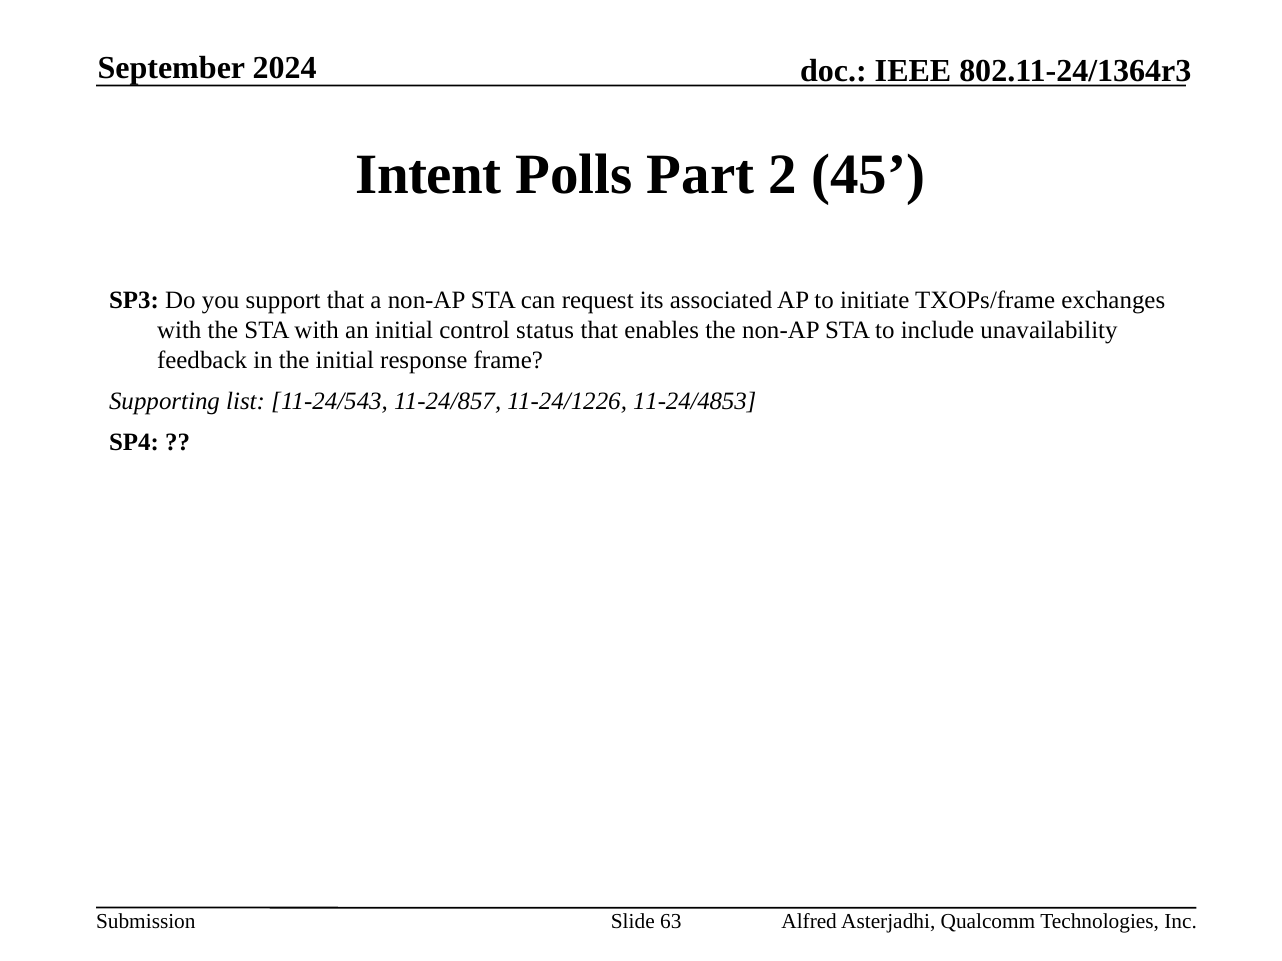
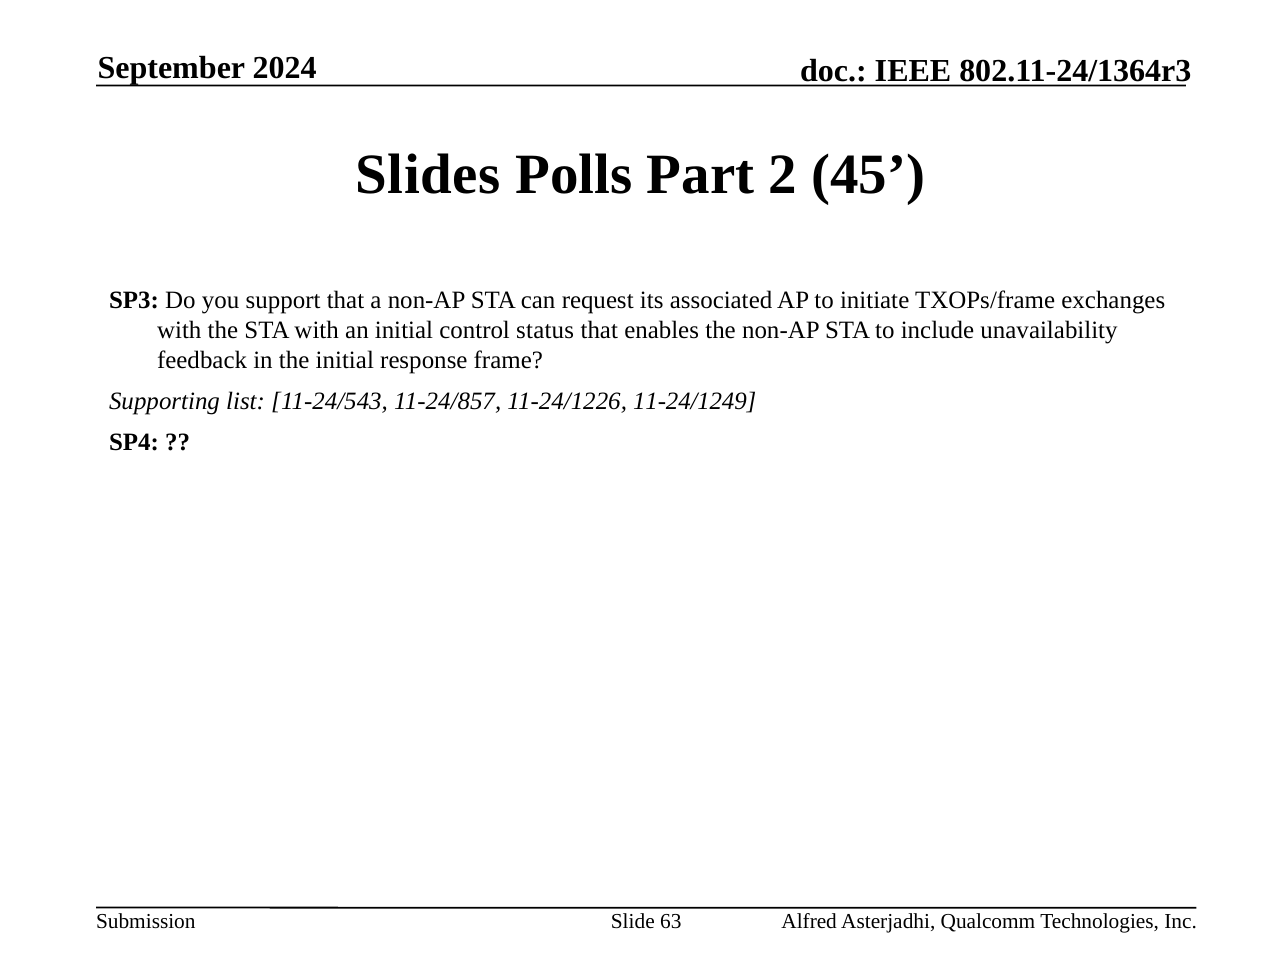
Intent: Intent -> Slides
11-24/4853: 11-24/4853 -> 11-24/1249
